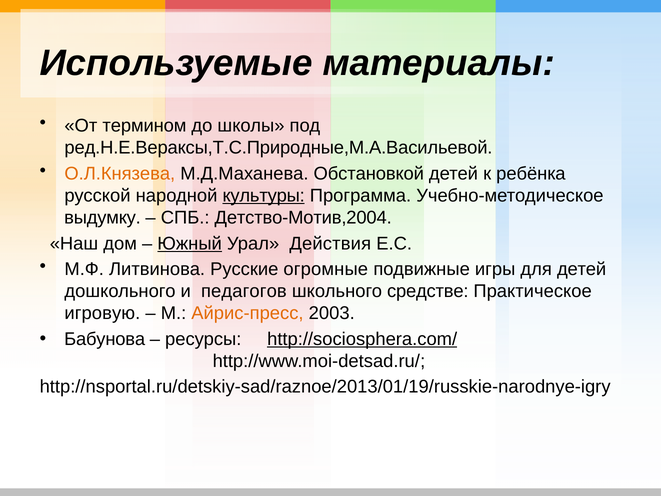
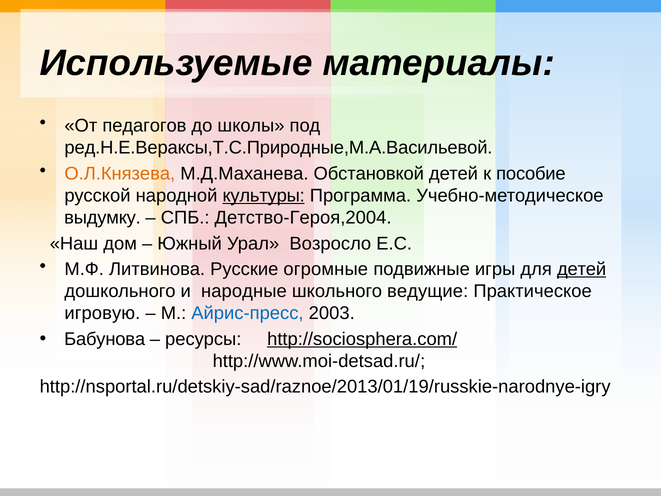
термином: термином -> педагогов
ребёнка: ребёнка -> пособие
Детство-Мотив,2004: Детство-Мотив,2004 -> Детство-Героя,2004
Южный underline: present -> none
Действия: Действия -> Возросло
детей at (582, 269) underline: none -> present
педагогов: педагогов -> народные
средстве: средстве -> ведущие
Айрис-пресс colour: orange -> blue
